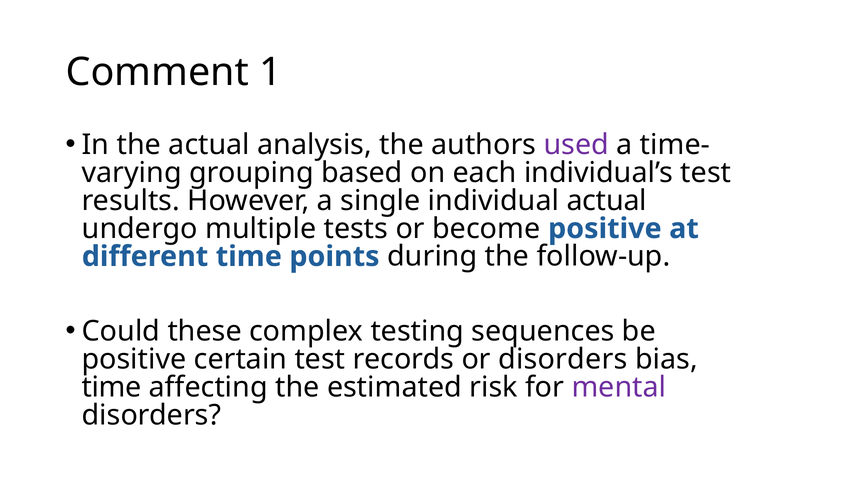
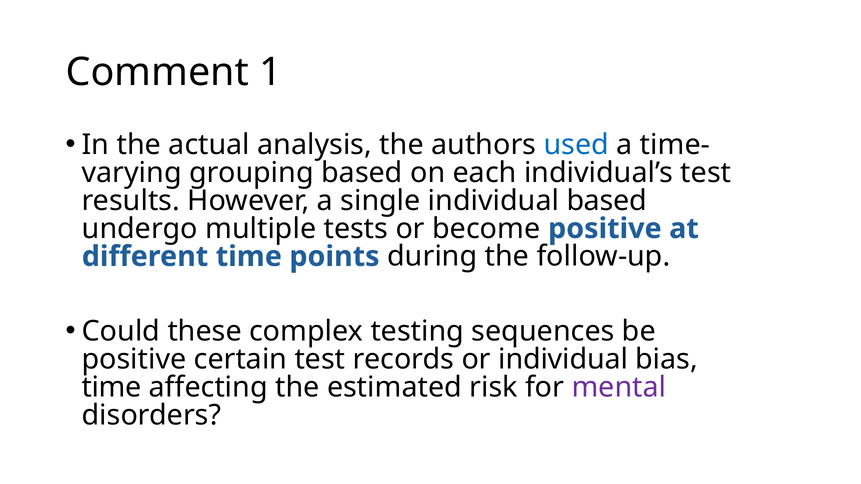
used colour: purple -> blue
individual actual: actual -> based
or disorders: disorders -> individual
